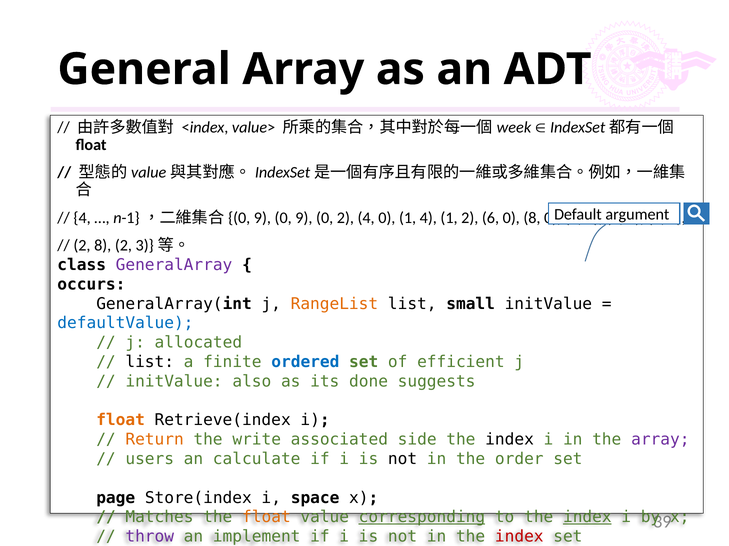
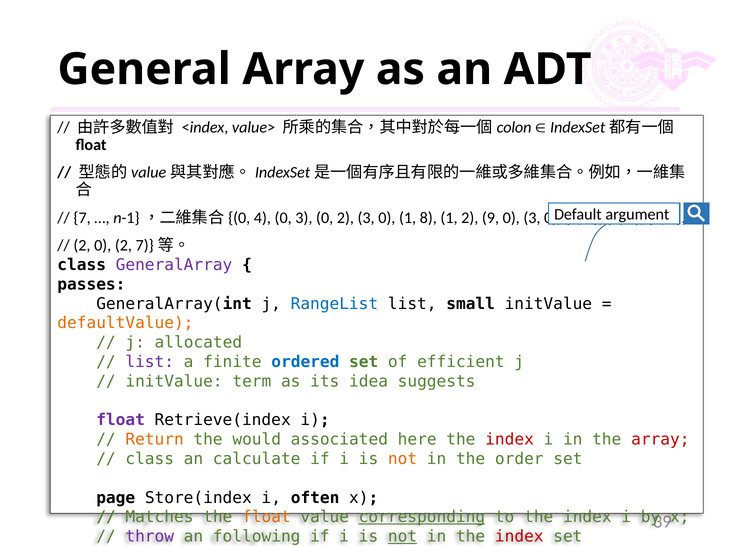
week: week -> colon
4 at (82, 218): 4 -> 7
9 at (262, 218): 9 -> 4
9 at (304, 218): 9 -> 3
2 4: 4 -> 3
1 4: 4 -> 8
6: 6 -> 9
8 at (532, 218): 8 -> 3
8 at (103, 246): 8 -> 0
2 3: 3 -> 7
occurs: occurs -> passes
RangeList colour: orange -> blue
defaultValue colour: blue -> orange
list at (150, 362) colour: black -> purple
also: also -> term
done: done -> idea
float at (121, 421) colour: orange -> purple
write: write -> would
side: side -> here
index at (510, 440) colour: black -> red
array at (660, 440) colour: purple -> red
users at (150, 460): users -> class
not at (403, 460) colour: black -> orange
space: space -> often
index at (587, 518) underline: present -> none
implement: implement -> following
not at (403, 537) underline: none -> present
